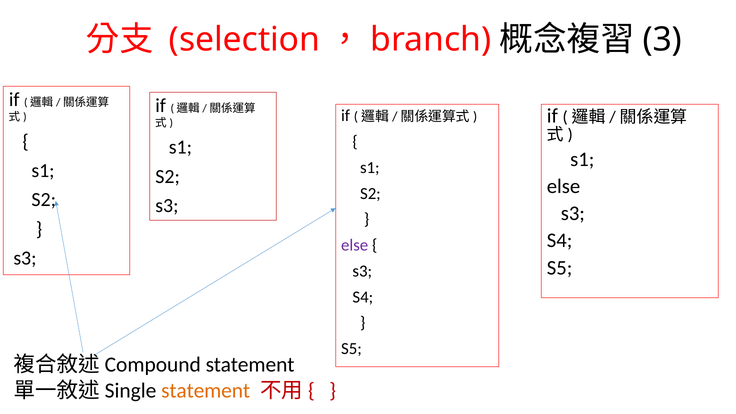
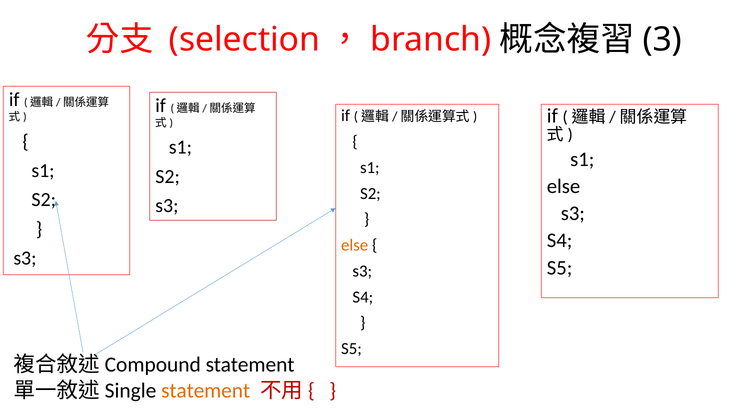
else at (355, 245) colour: purple -> orange
